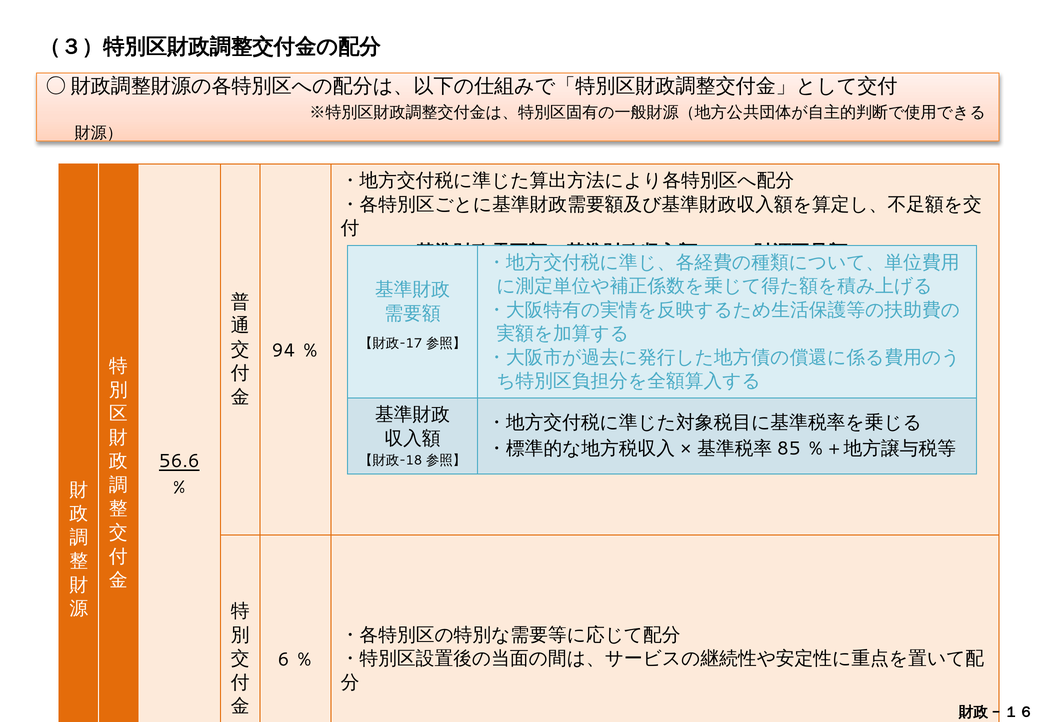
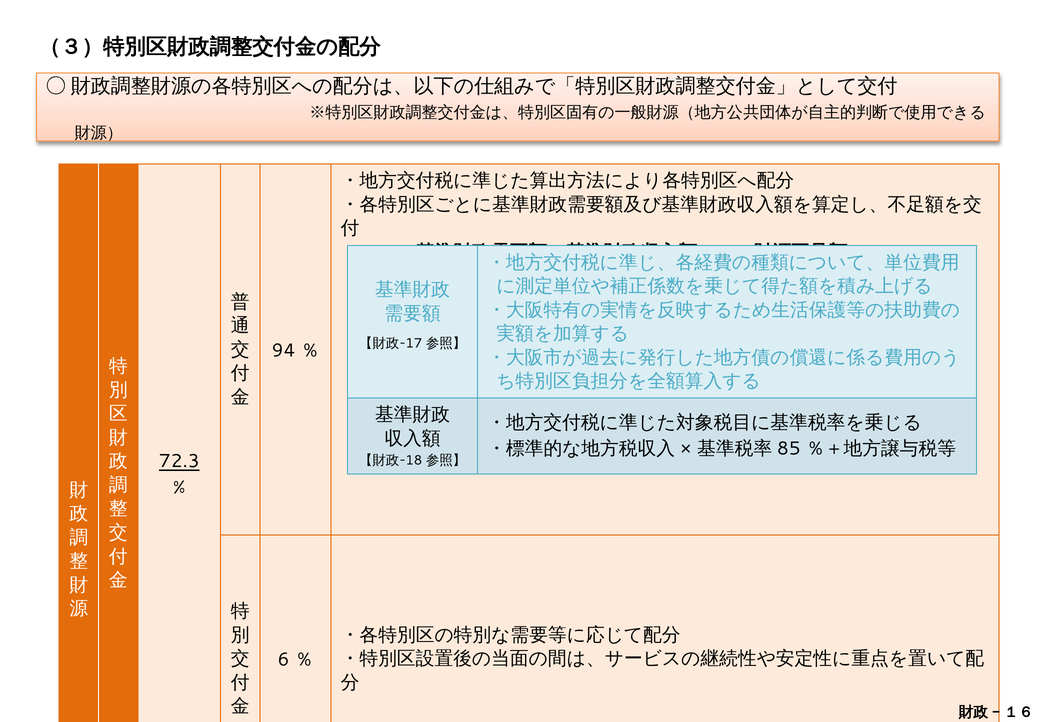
56.6: 56.6 -> 72.3
